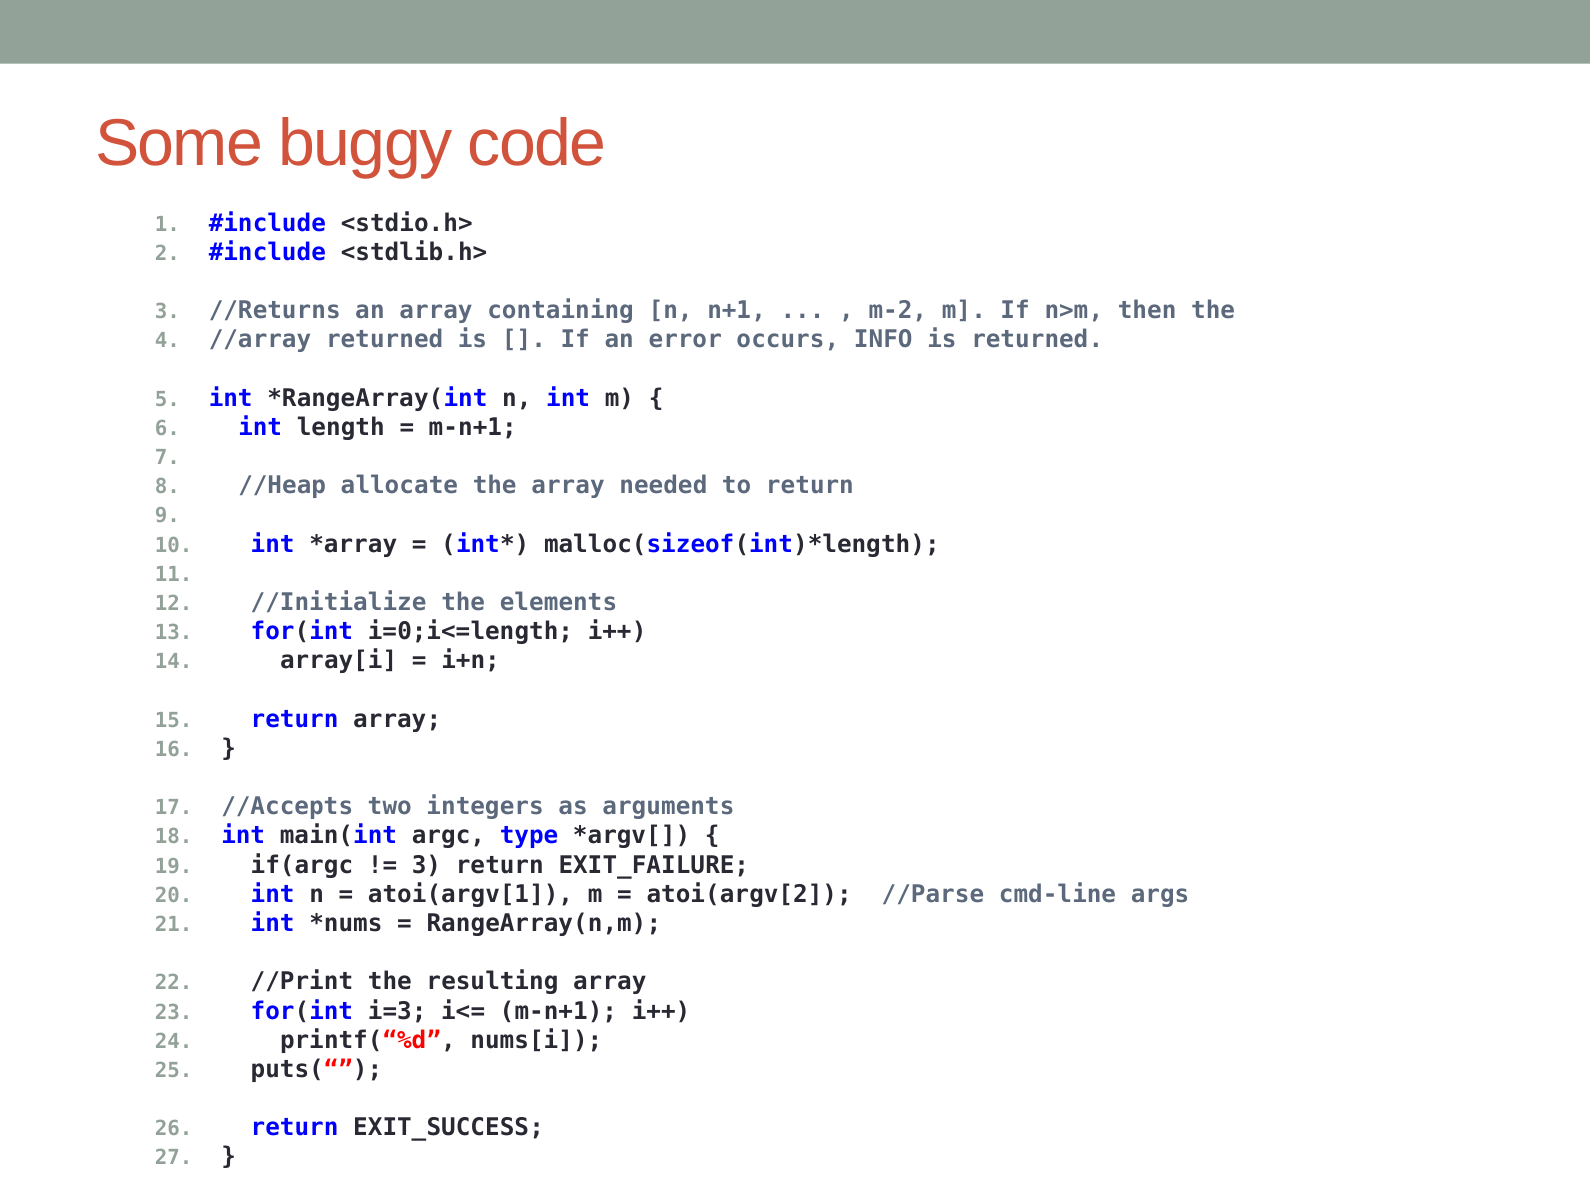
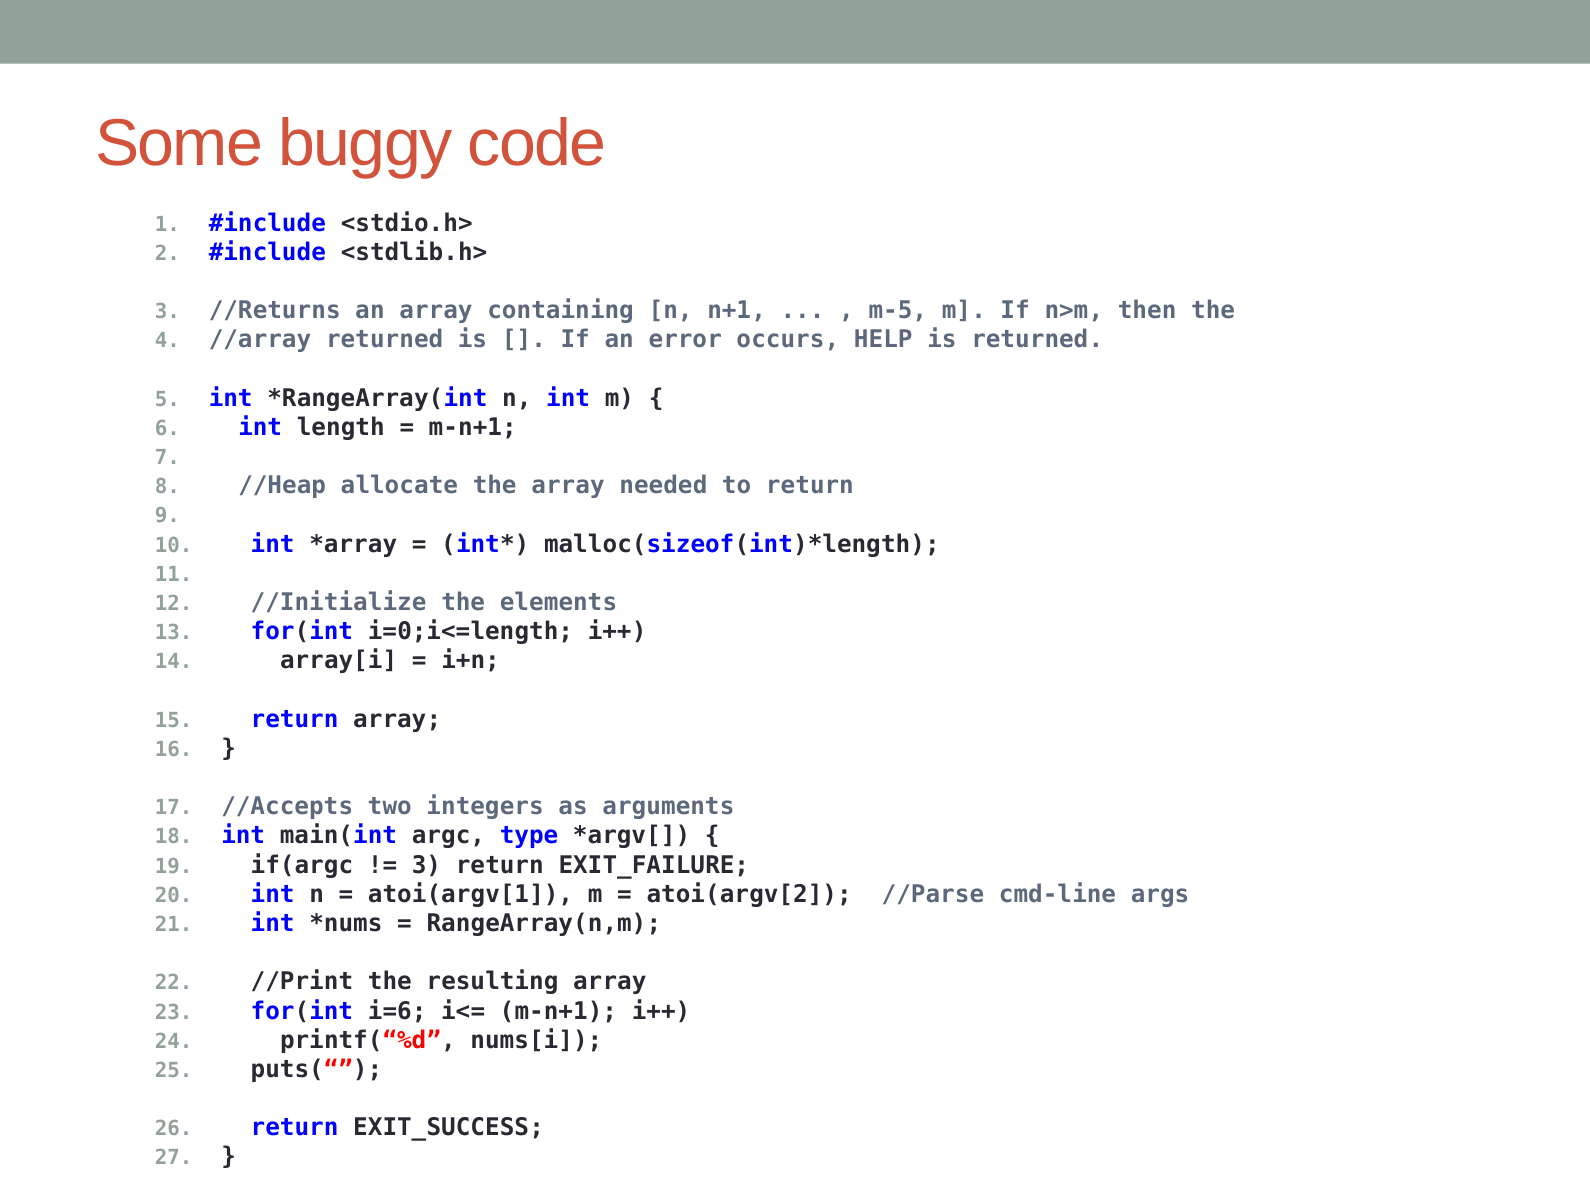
m-2: m-2 -> m-5
INFO: INFO -> HELP
i=3: i=3 -> i=6
